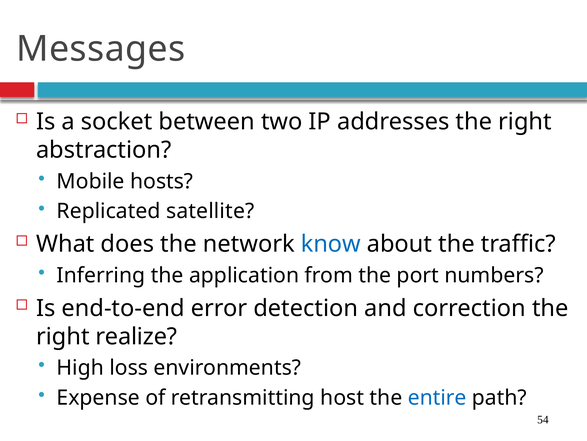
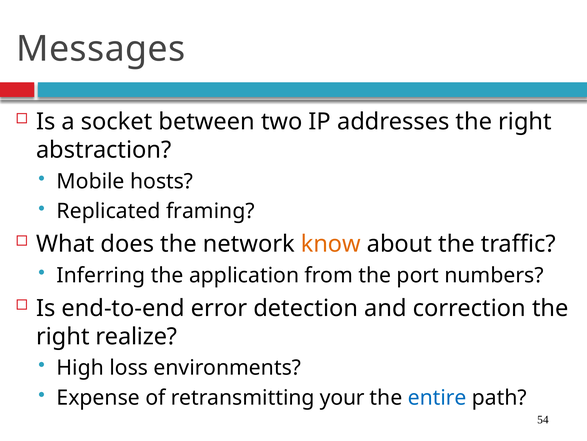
satellite: satellite -> framing
know colour: blue -> orange
host: host -> your
